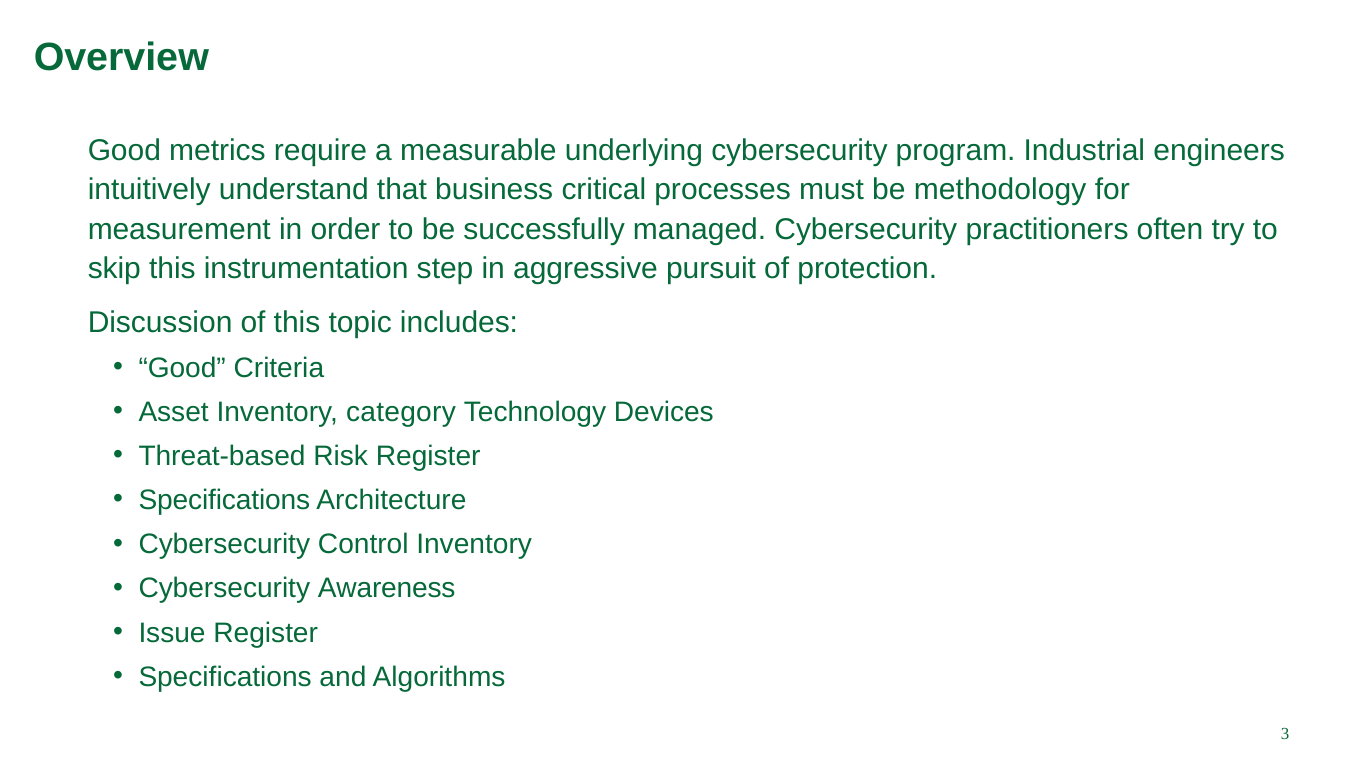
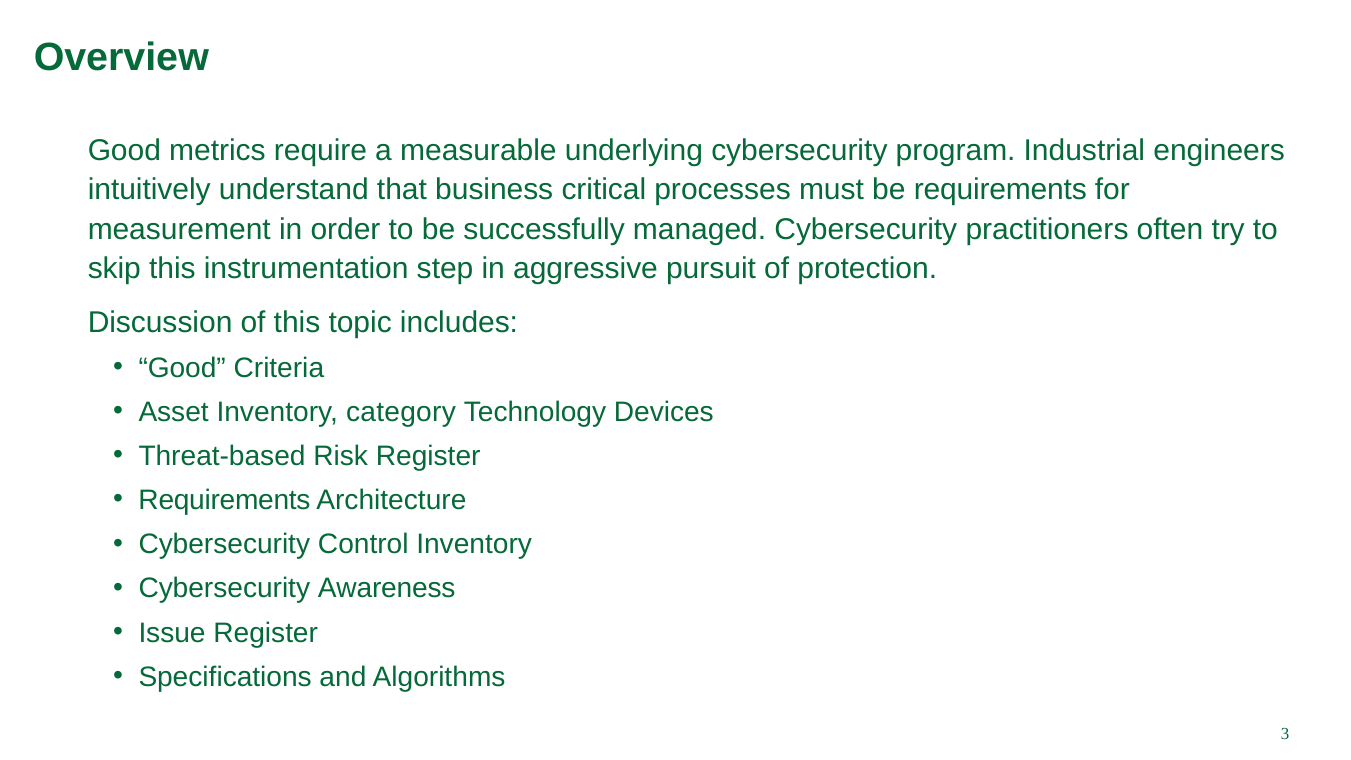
be methodology: methodology -> requirements
Specifications at (224, 500): Specifications -> Requirements
